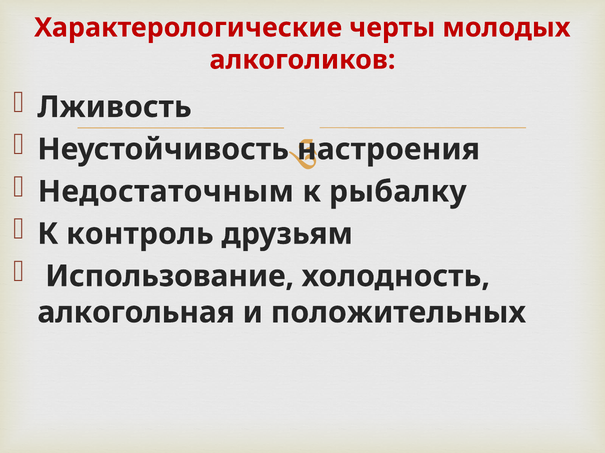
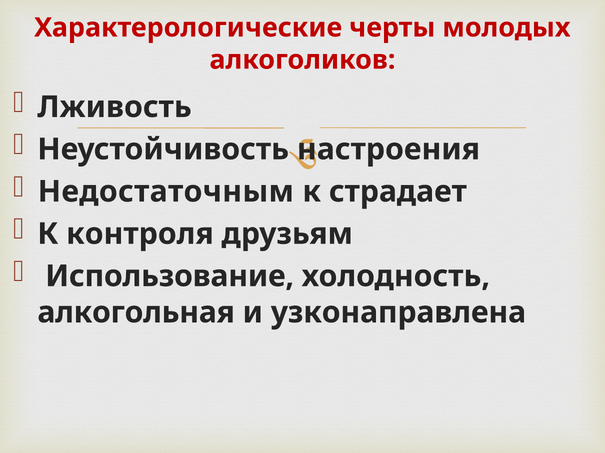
рыбалку: рыбалку -> страдает
контроль: контроль -> контроля
положительных: положительных -> узконаправлена
